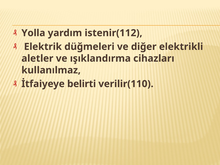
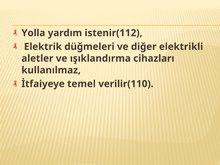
belirti: belirti -> temel
